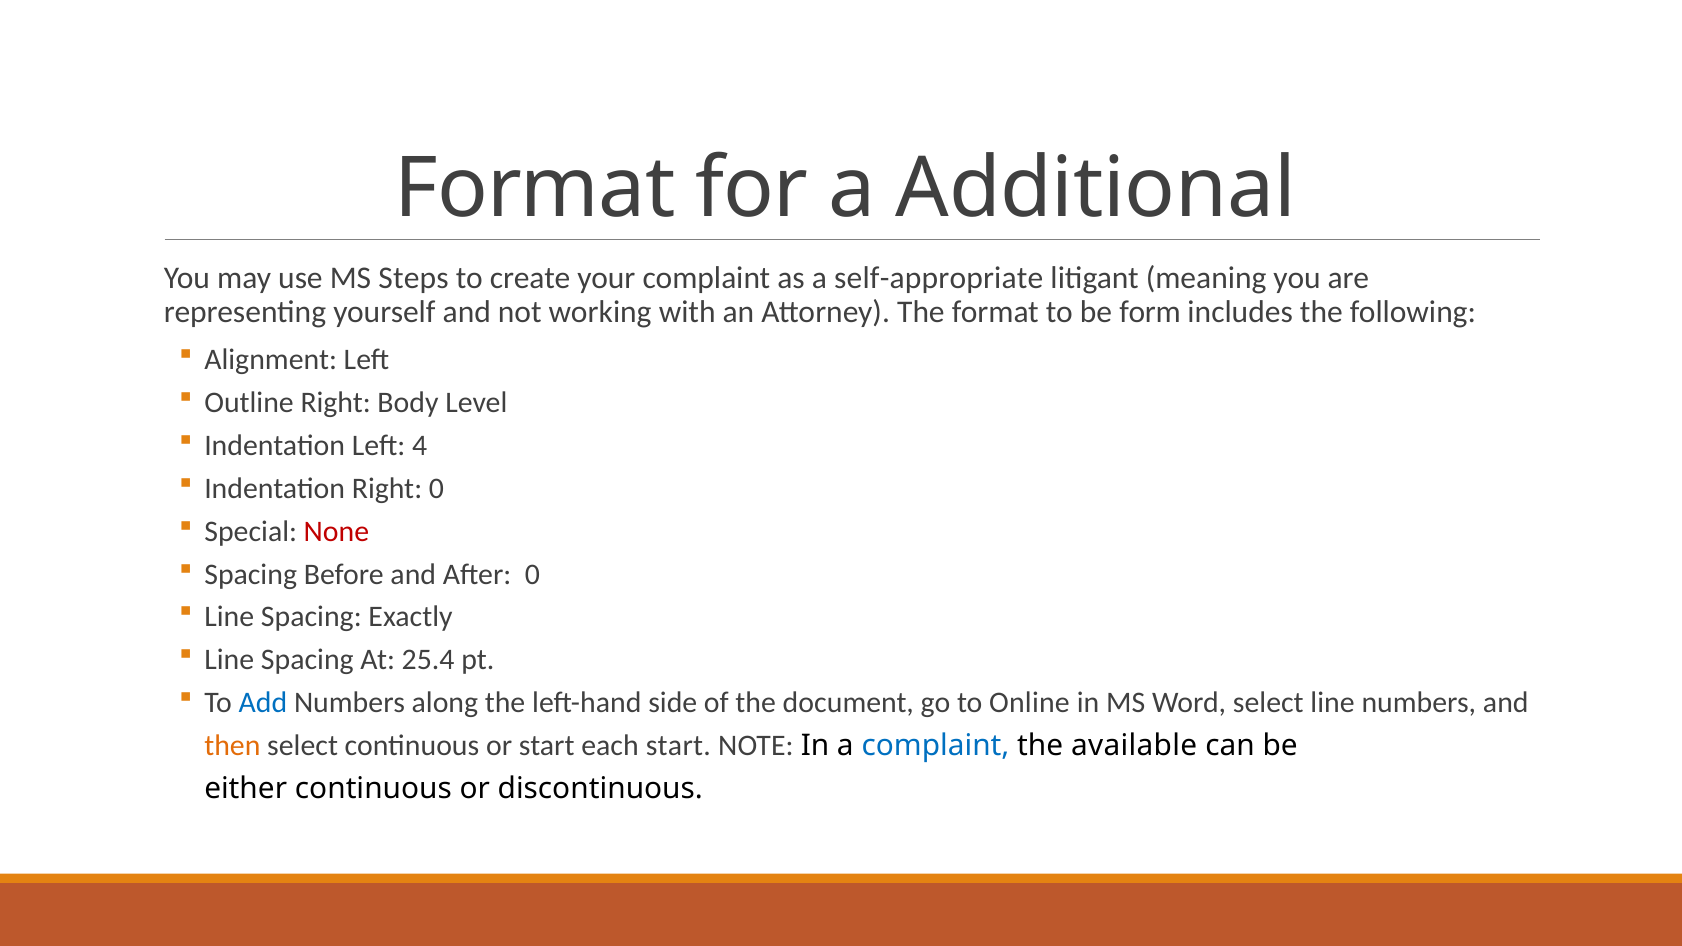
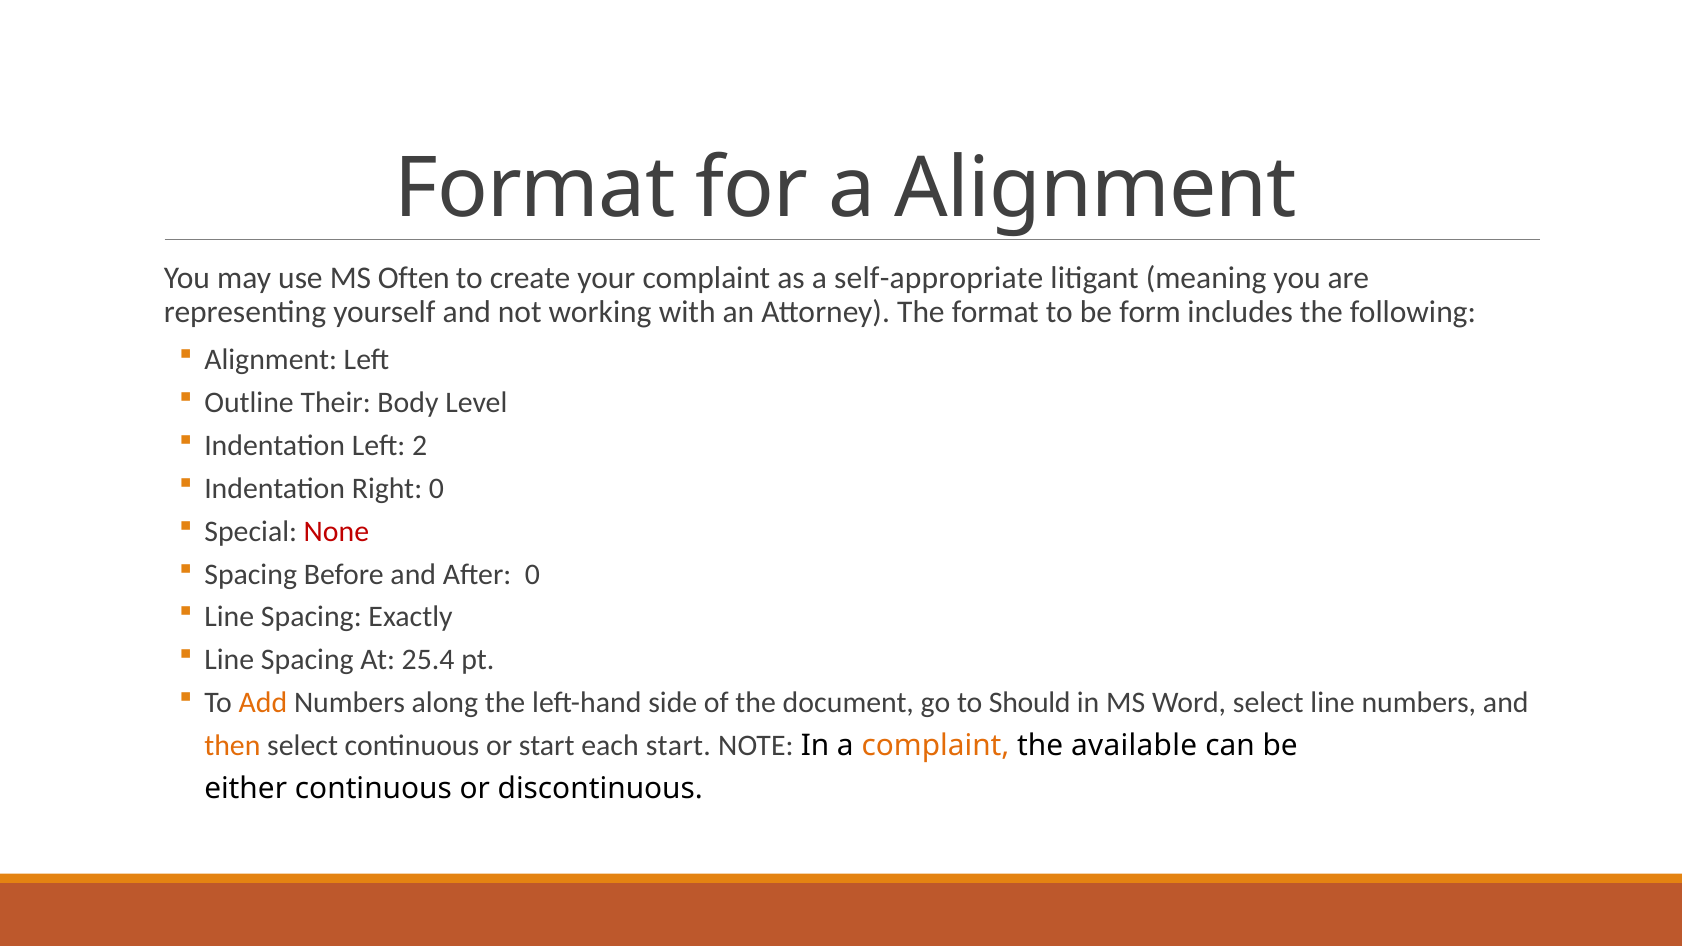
a Additional: Additional -> Alignment
Steps: Steps -> Often
Outline Right: Right -> Their
4: 4 -> 2
Add colour: blue -> orange
Online: Online -> Should
complaint at (936, 746) colour: blue -> orange
